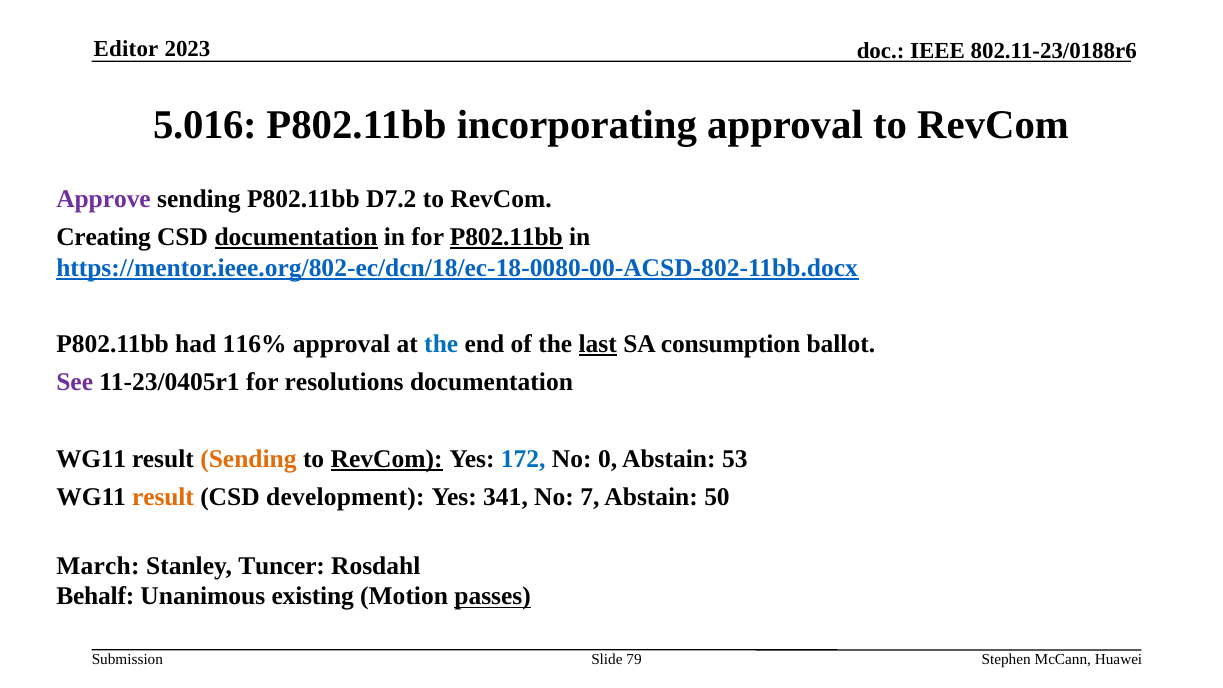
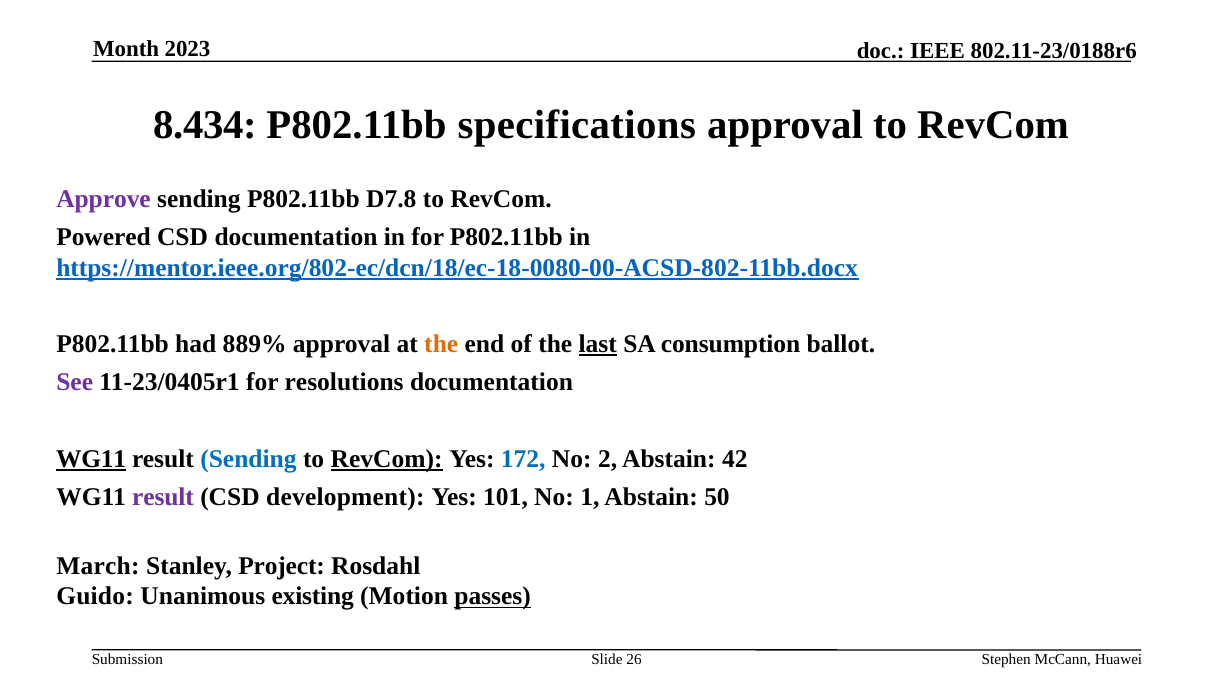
Editor: Editor -> Month
5.016: 5.016 -> 8.434
incorporating: incorporating -> specifications
D7.2: D7.2 -> D7.8
Creating: Creating -> Powered
documentation at (296, 237) underline: present -> none
P802.11bb at (506, 237) underline: present -> none
116%: 116% -> 889%
the at (441, 344) colour: blue -> orange
WG11 at (91, 459) underline: none -> present
Sending at (248, 459) colour: orange -> blue
0: 0 -> 2
53: 53 -> 42
result at (163, 497) colour: orange -> purple
341: 341 -> 101
7: 7 -> 1
Tuncer: Tuncer -> Project
Behalf: Behalf -> Guido
79: 79 -> 26
